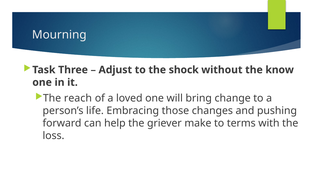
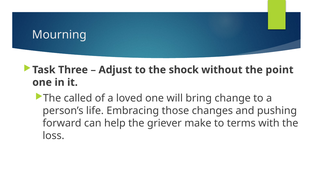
know: know -> point
reach: reach -> called
